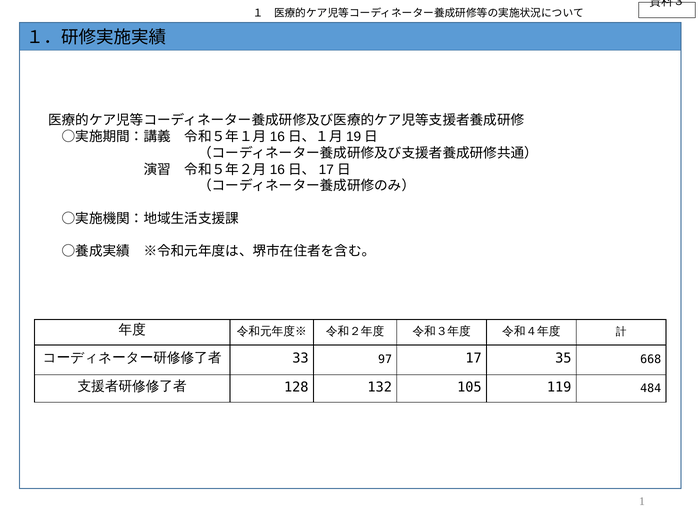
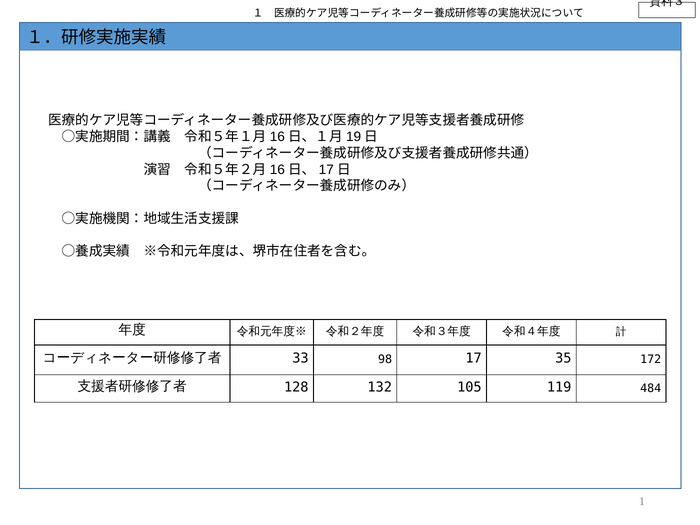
97: 97 -> 98
668: 668 -> 172
